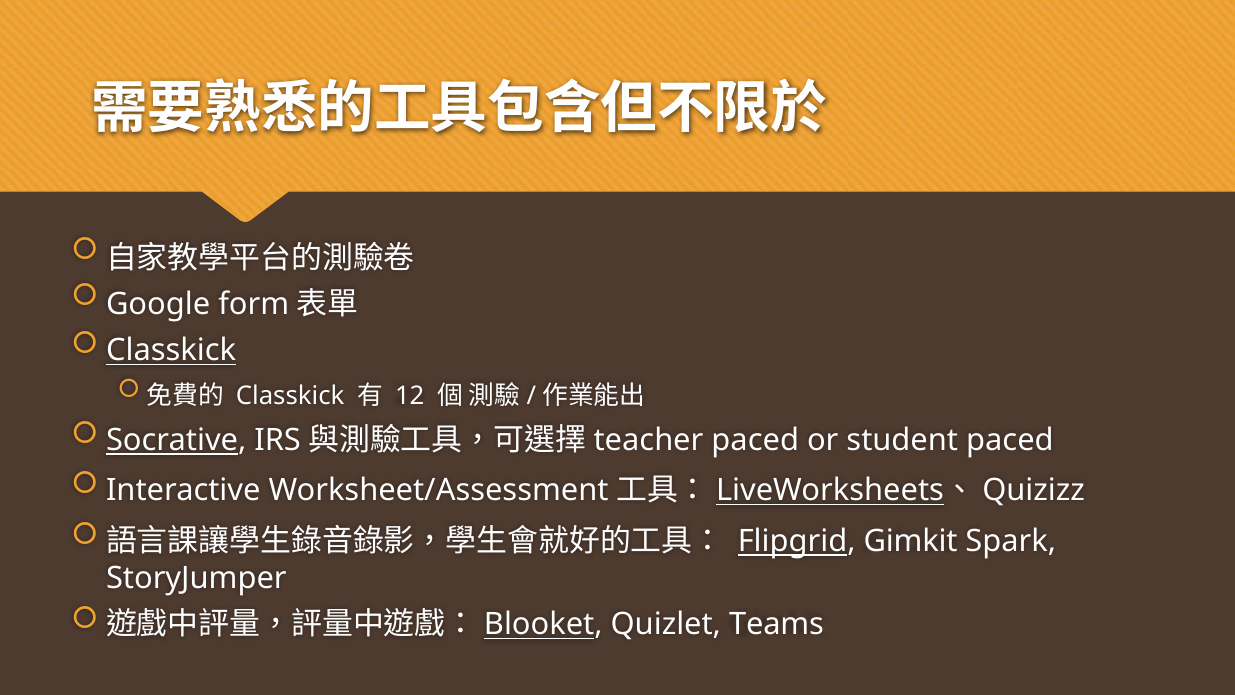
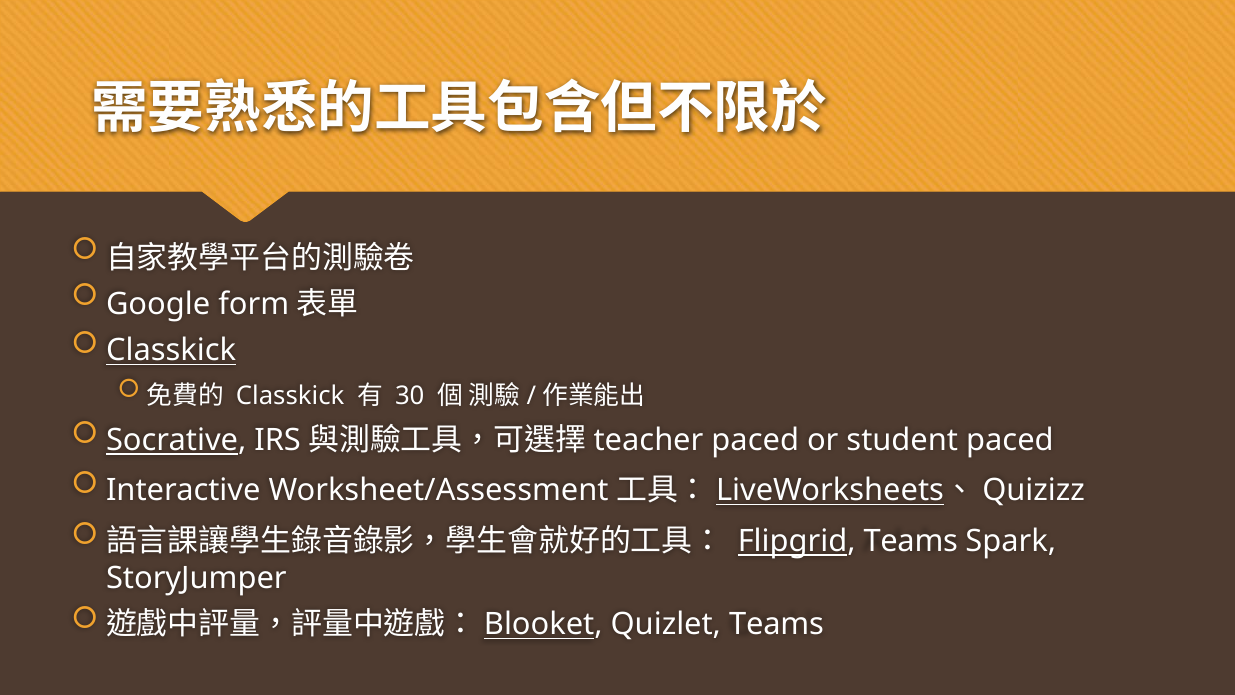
12: 12 -> 30
Flipgrid Gimkit: Gimkit -> Teams
